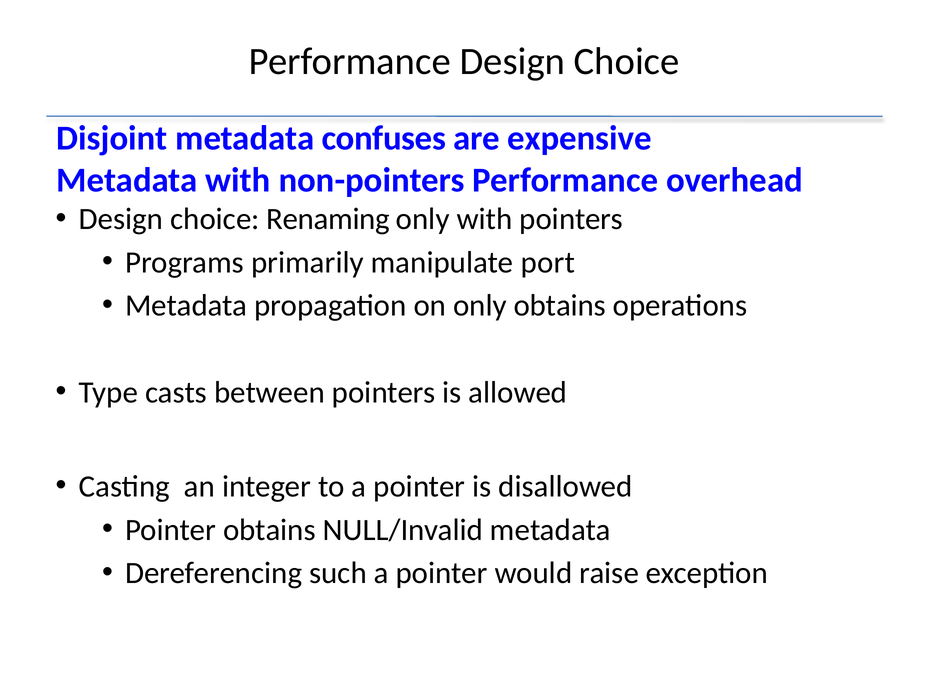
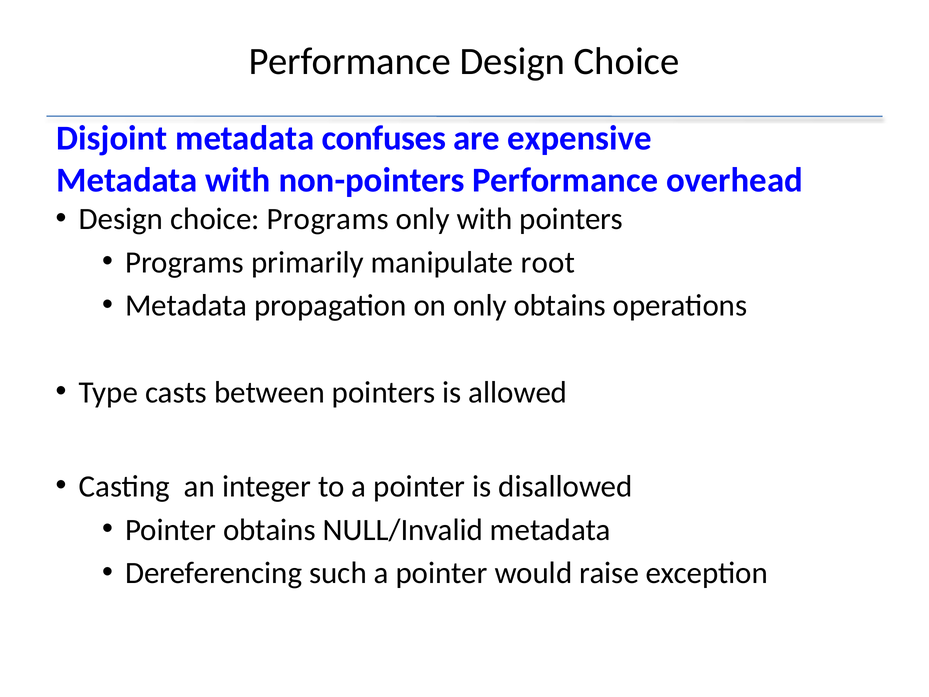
choice Renaming: Renaming -> Programs
port: port -> root
